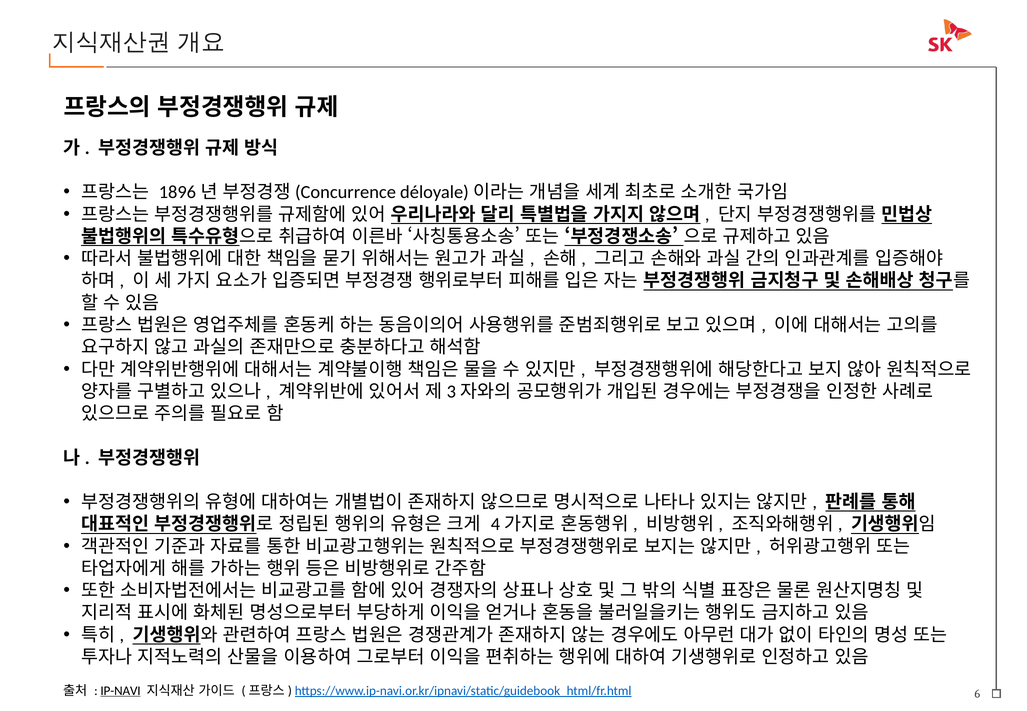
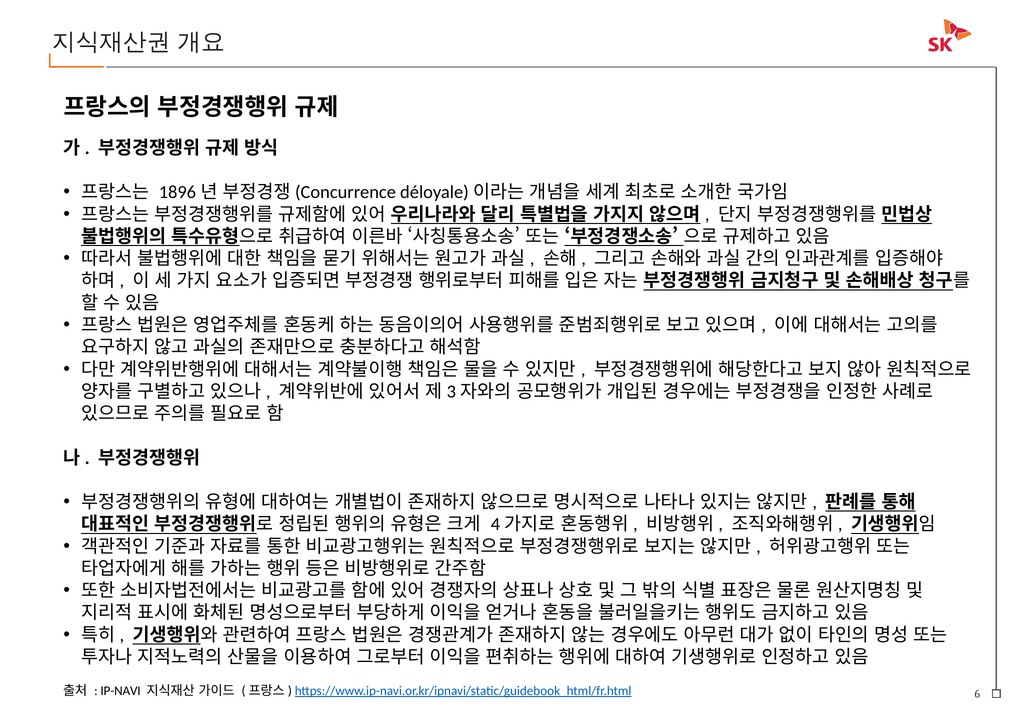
IP-NAVI underline: present -> none
